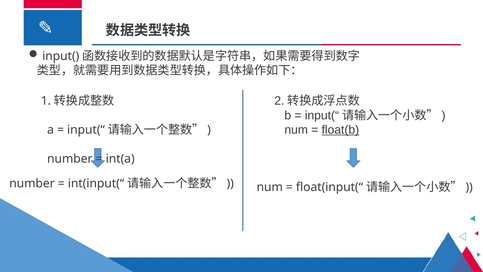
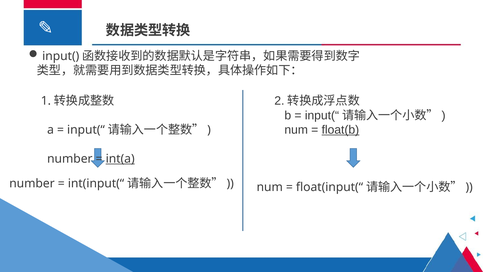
int(a underline: none -> present
